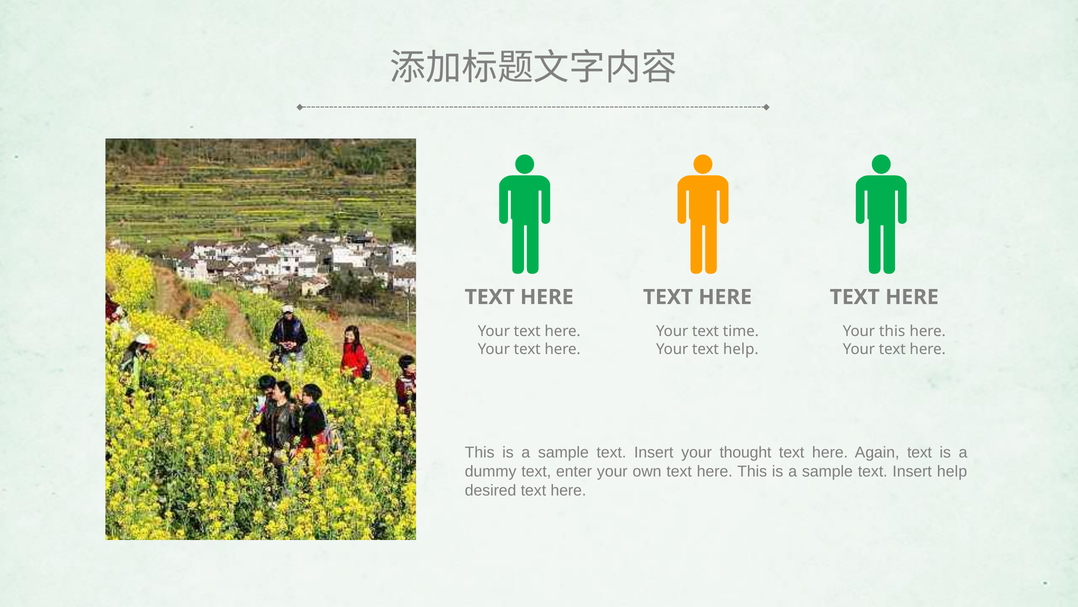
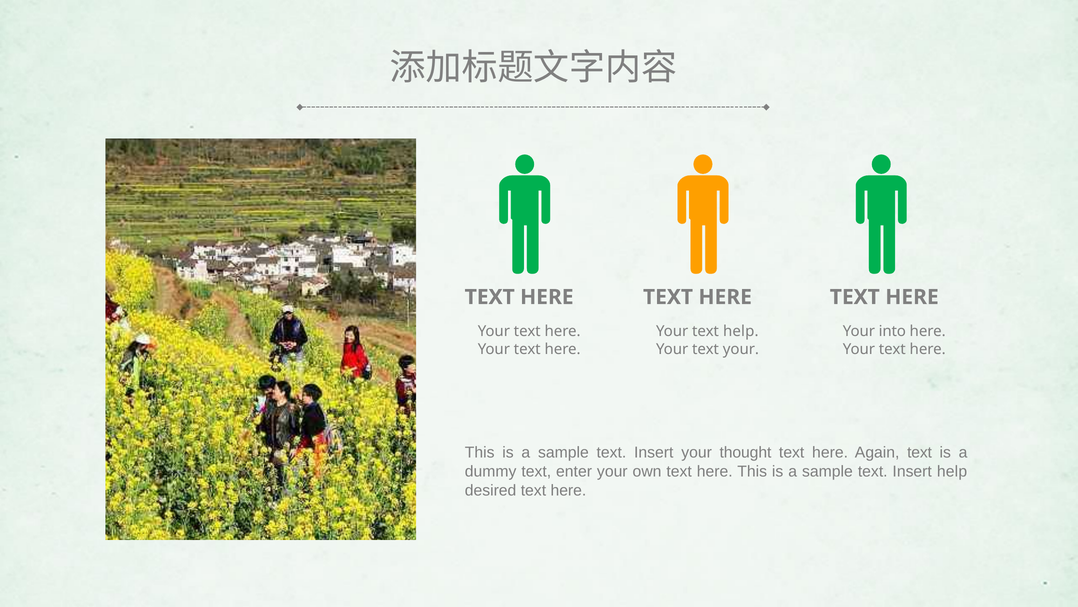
time at (741, 331): time -> help
Your this: this -> into
help at (741, 349): help -> your
